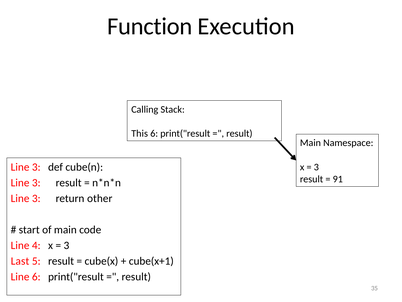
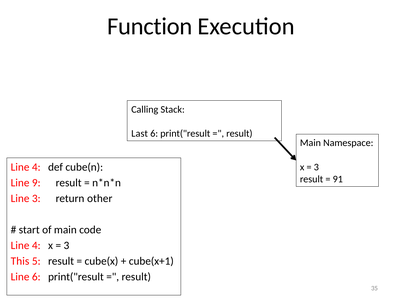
This: This -> Last
3 at (36, 167): 3 -> 4
3 at (36, 183): 3 -> 9
Last: Last -> This
